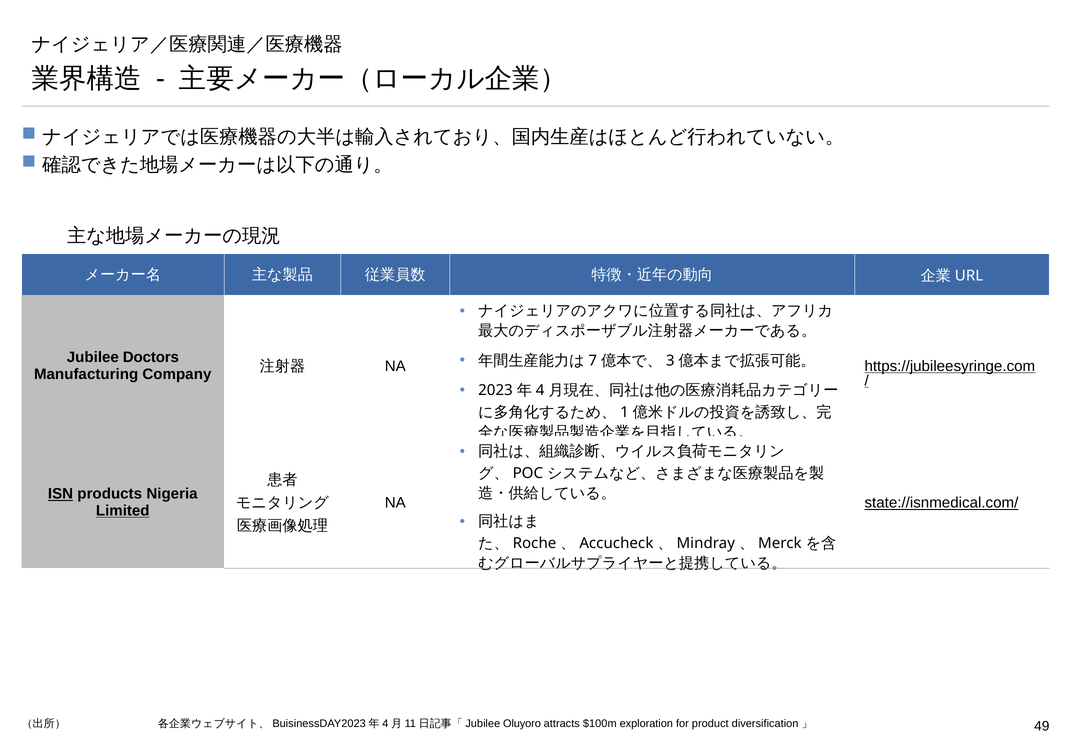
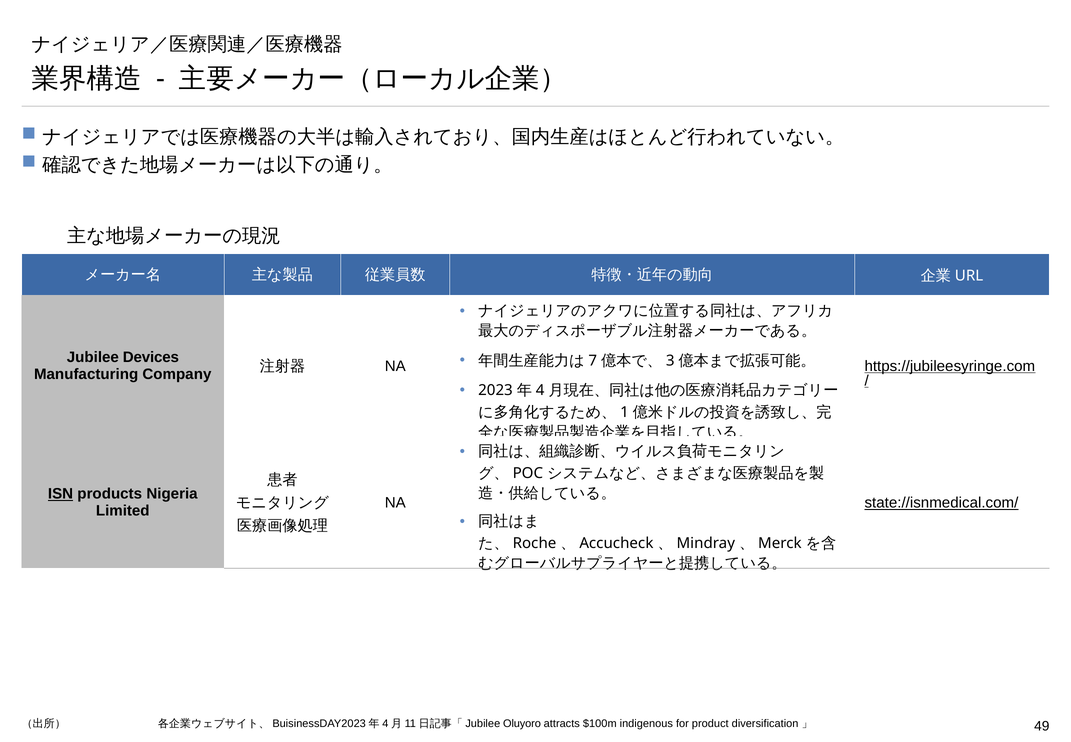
Doctors: Doctors -> Devices
Limited underline: present -> none
exploration: exploration -> indigenous
